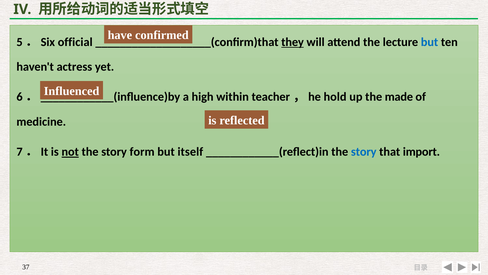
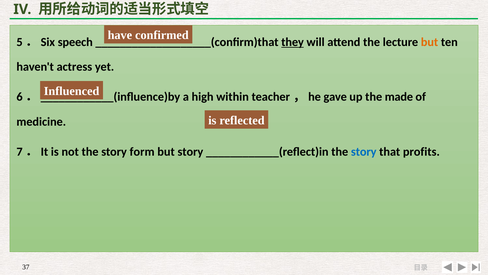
official: official -> speech
but at (430, 42) colour: blue -> orange
hold: hold -> gave
not underline: present -> none
but itself: itself -> story
import: import -> profits
